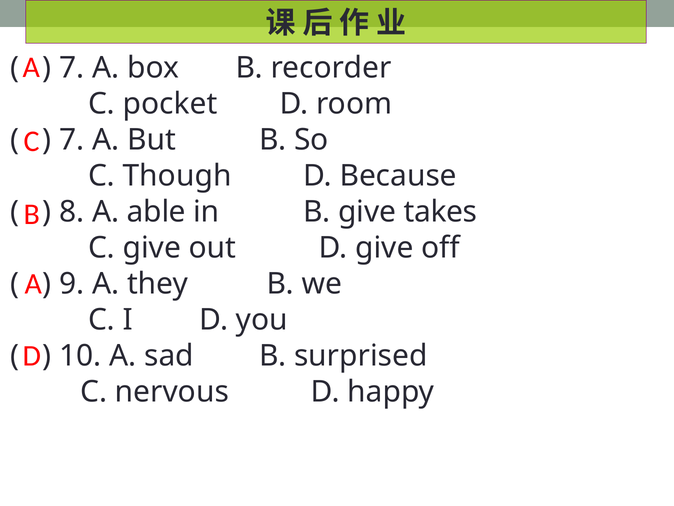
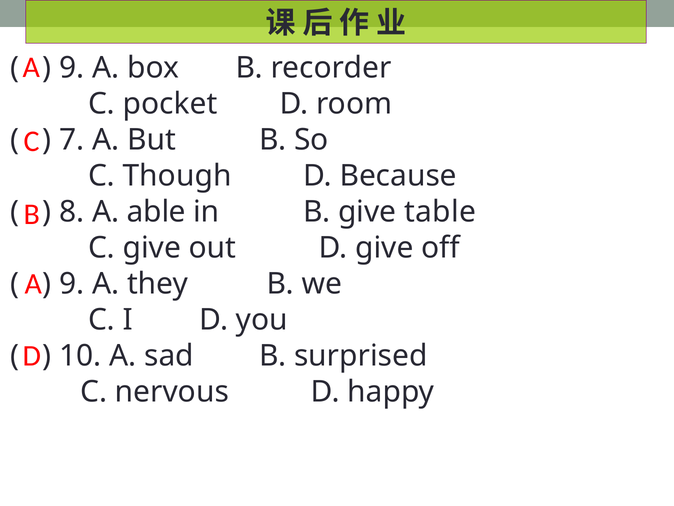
7 at (72, 68): 7 -> 9
takes: takes -> table
